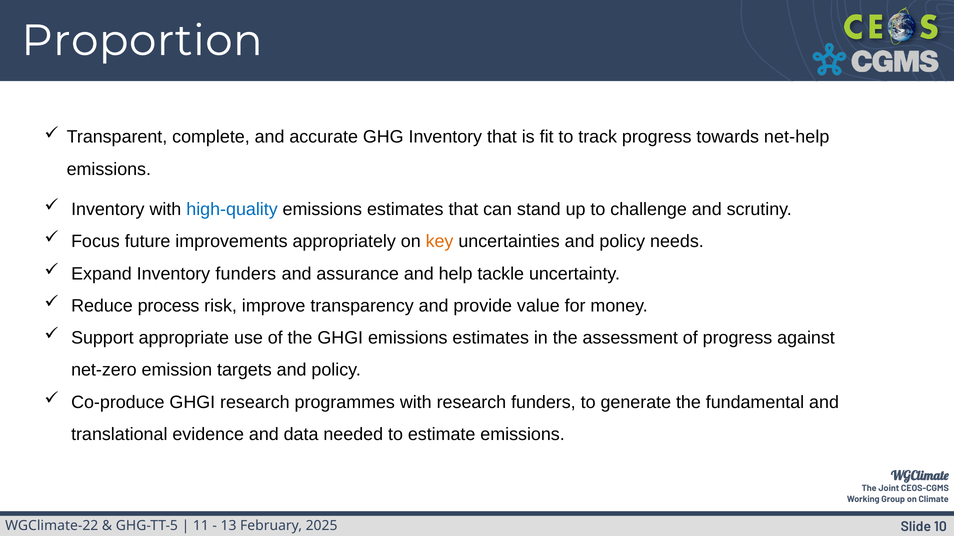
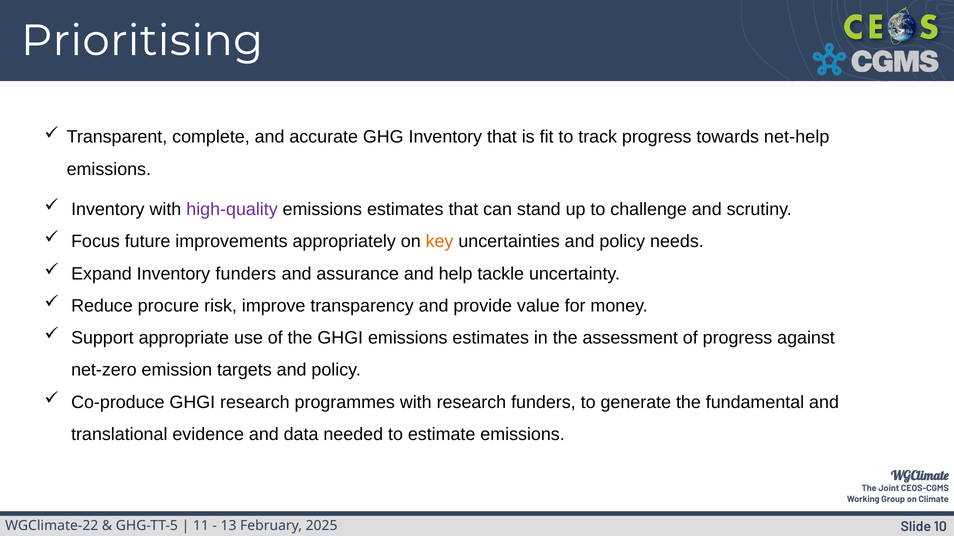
Proportion: Proportion -> Prioritising
high-quality colour: blue -> purple
process: process -> procure
